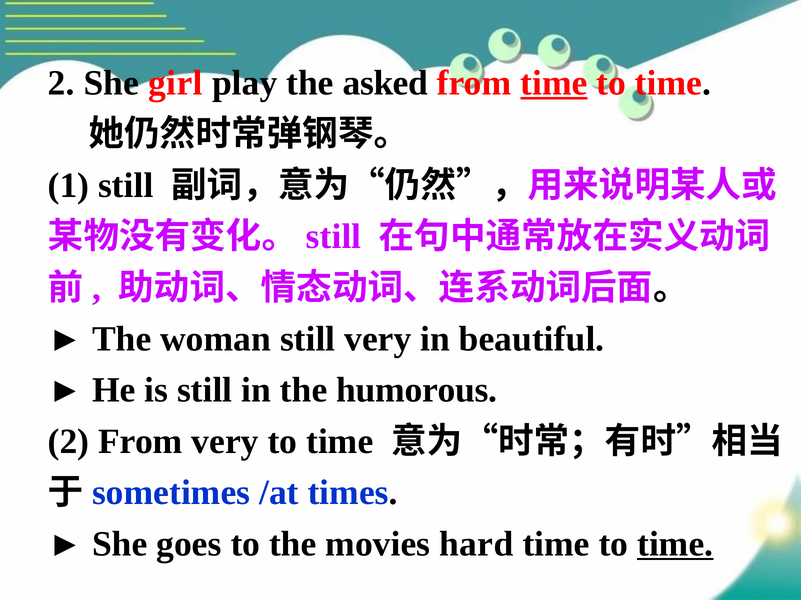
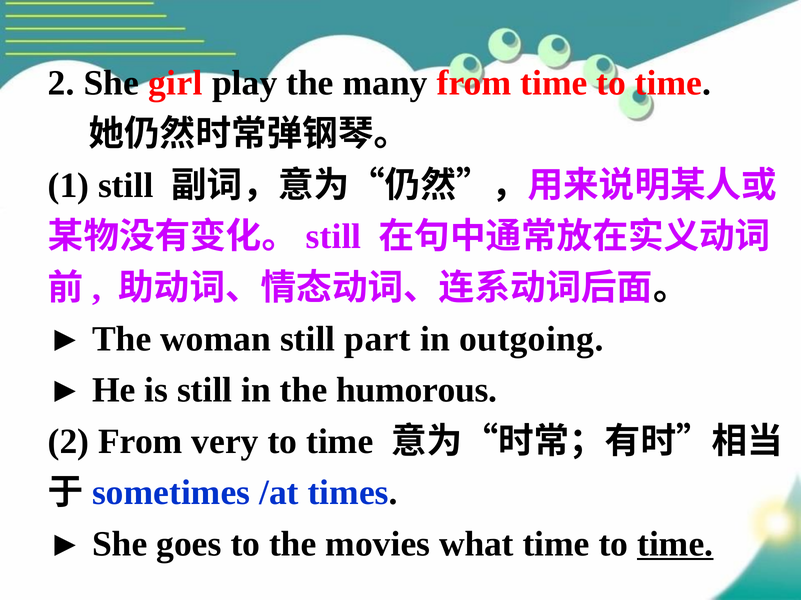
asked: asked -> many
time at (554, 83) underline: present -> none
still very: very -> part
beautiful: beautiful -> outgoing
hard: hard -> what
